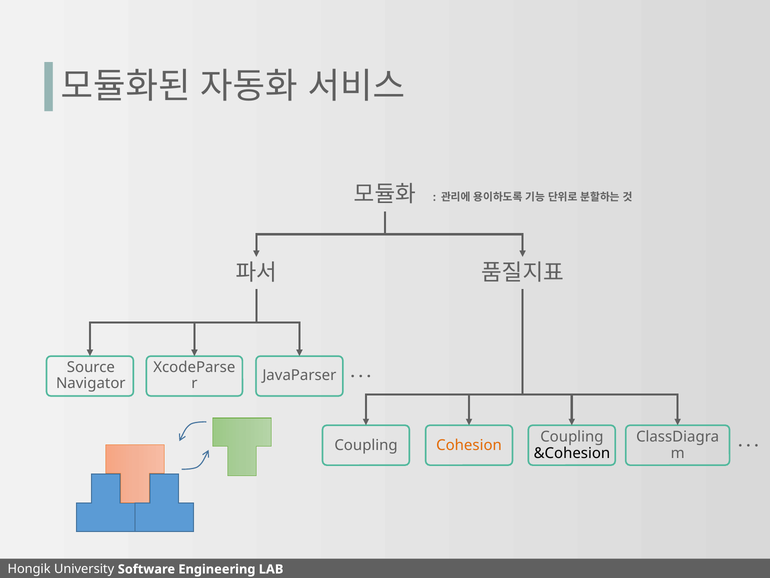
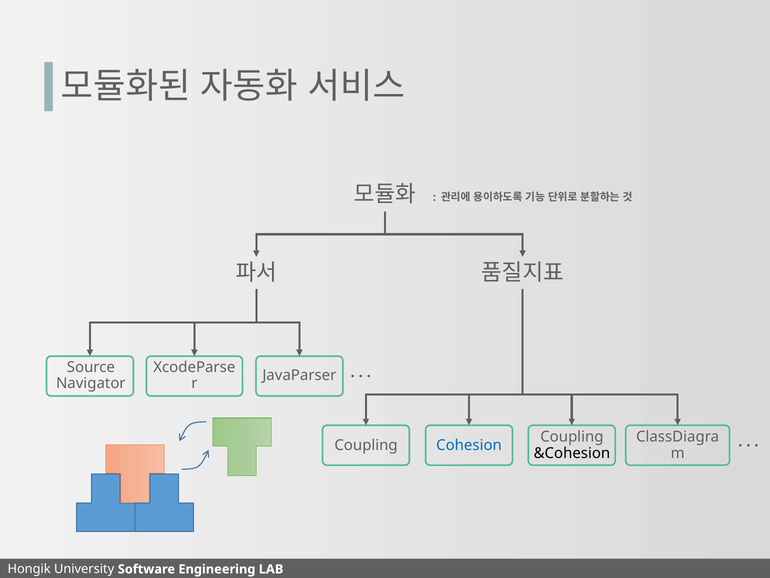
Cohesion colour: orange -> blue
